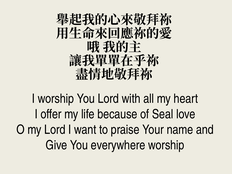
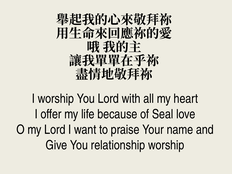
everywhere: everywhere -> relationship
